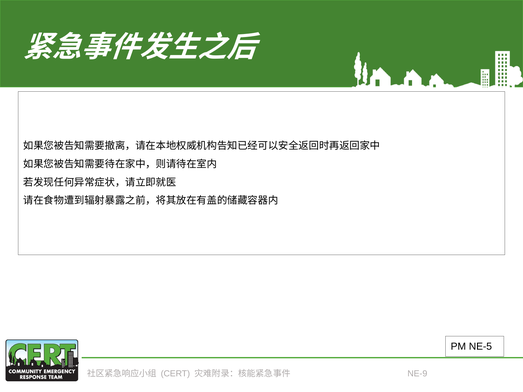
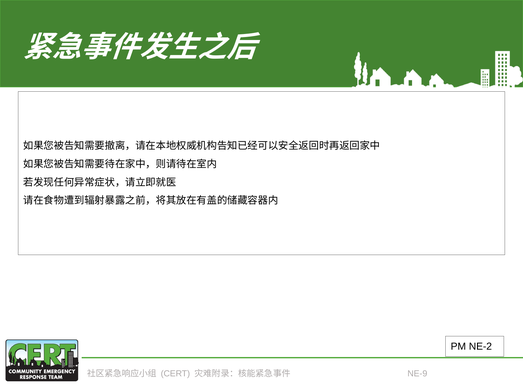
NE-5: NE-5 -> NE-2
